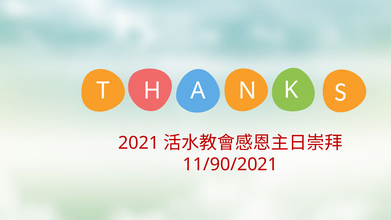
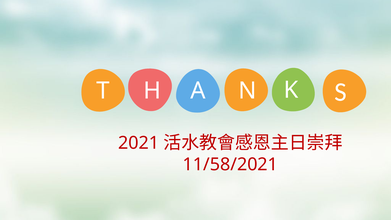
11/90/2021: 11/90/2021 -> 11/58/2021
